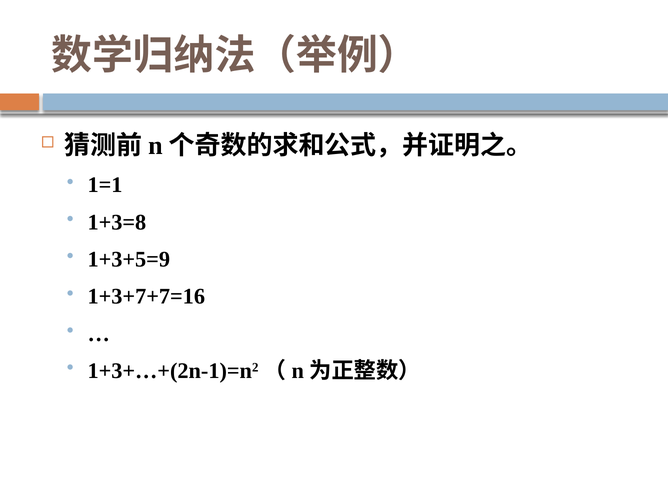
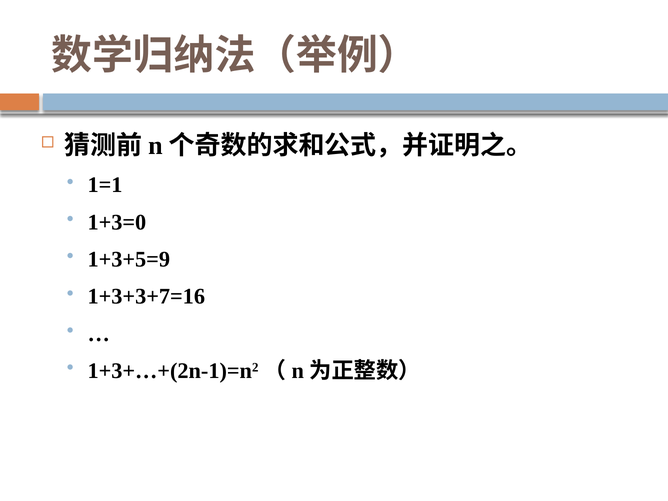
1+3=8: 1+3=8 -> 1+3=0
1+3+7+7=16: 1+3+7+7=16 -> 1+3+3+7=16
